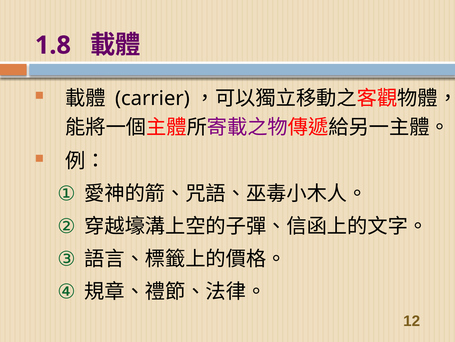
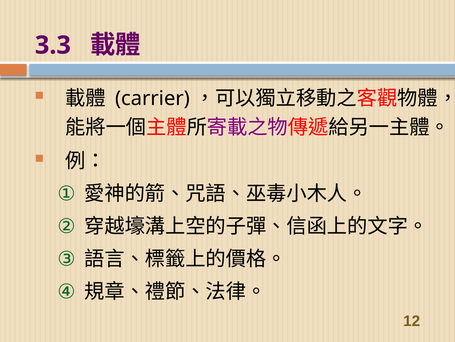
1.8: 1.8 -> 3.3
